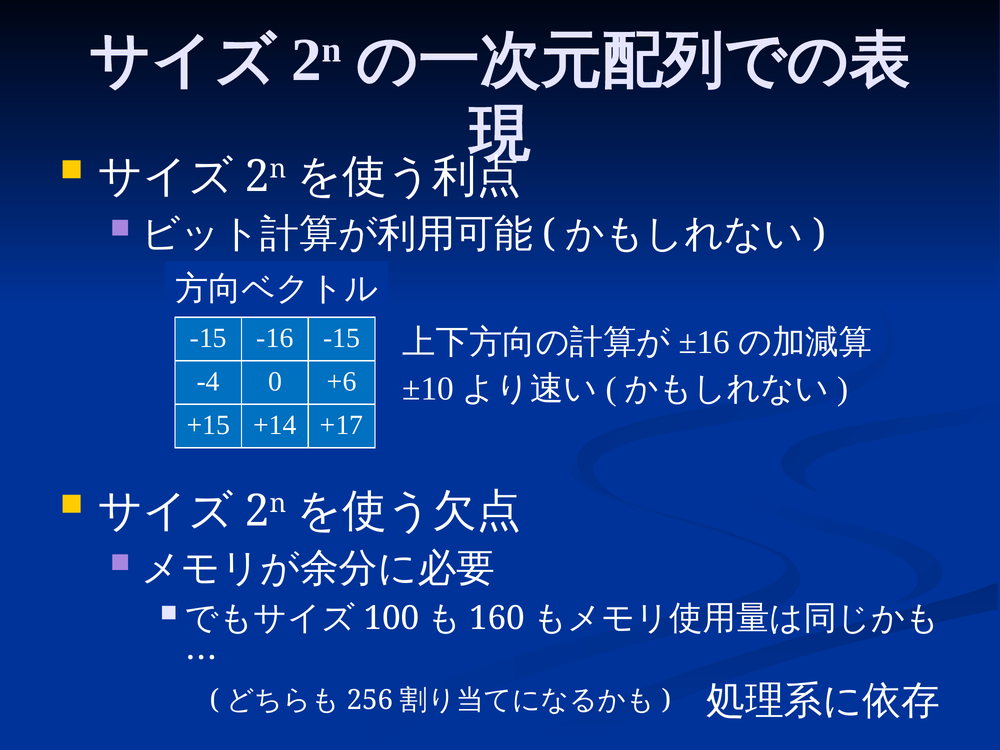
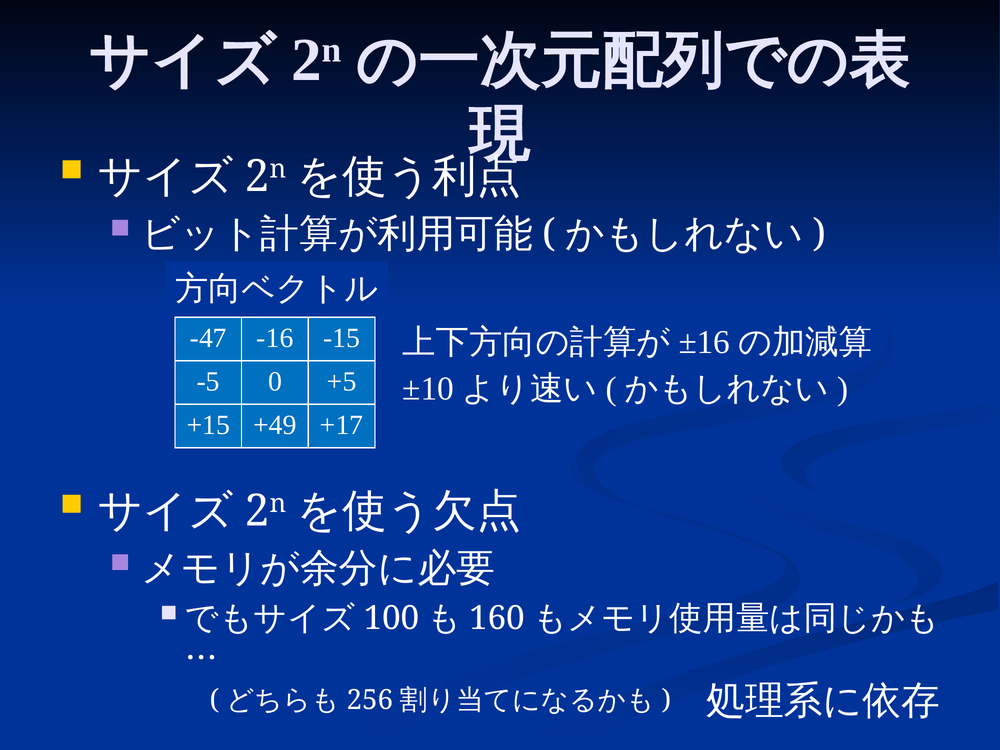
-15 at (208, 338): -15 -> -47
-4: -4 -> -5
+6: +6 -> +5
+14: +14 -> +49
